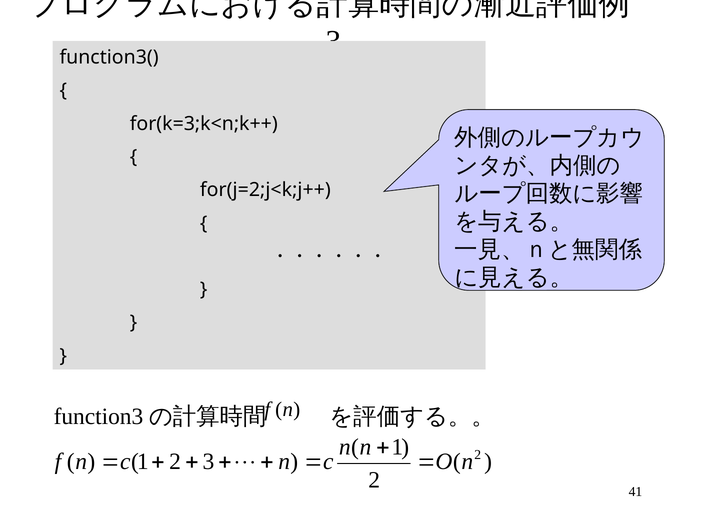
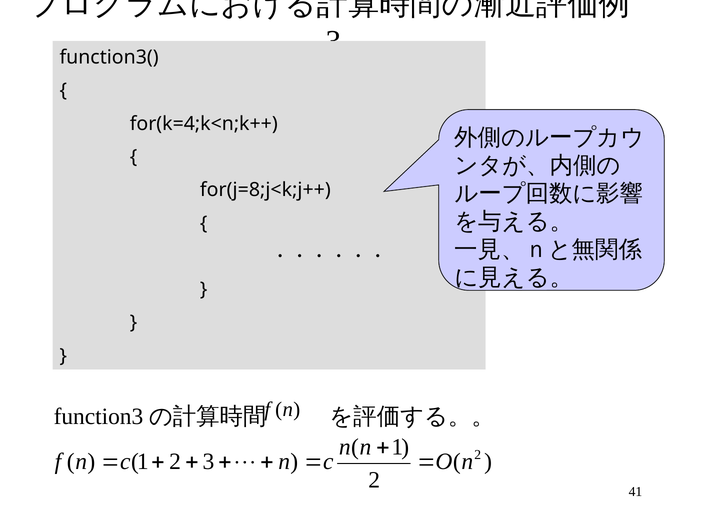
for(k=3;k<n;k++: for(k=3;k<n;k++ -> for(k=4;k<n;k++
for(j=2;j<k;j++: for(j=2;j<k;j++ -> for(j=8;j<k;j++
